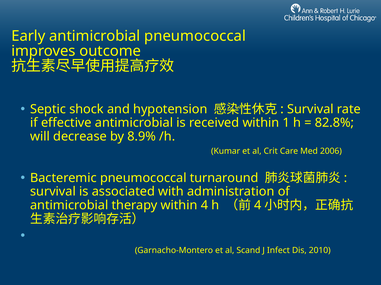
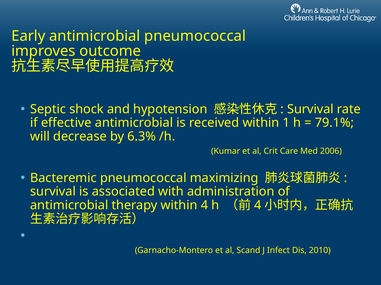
82.8%: 82.8% -> 79.1%
8.9%: 8.9% -> 6.3%
turnaround: turnaround -> maximizing
